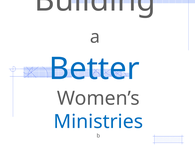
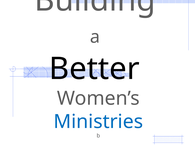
Better colour: blue -> black
